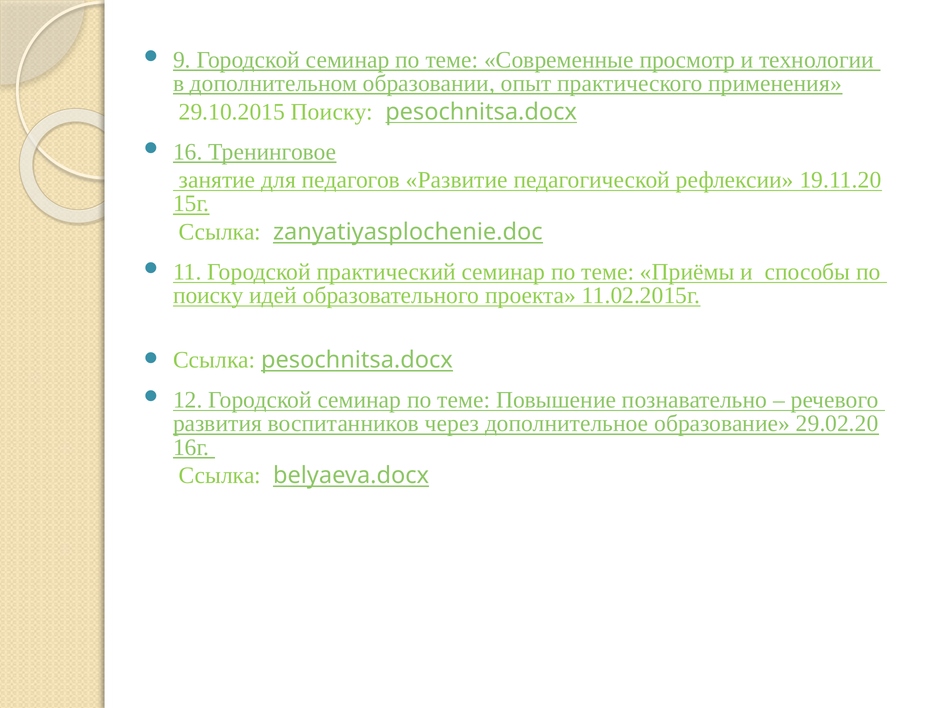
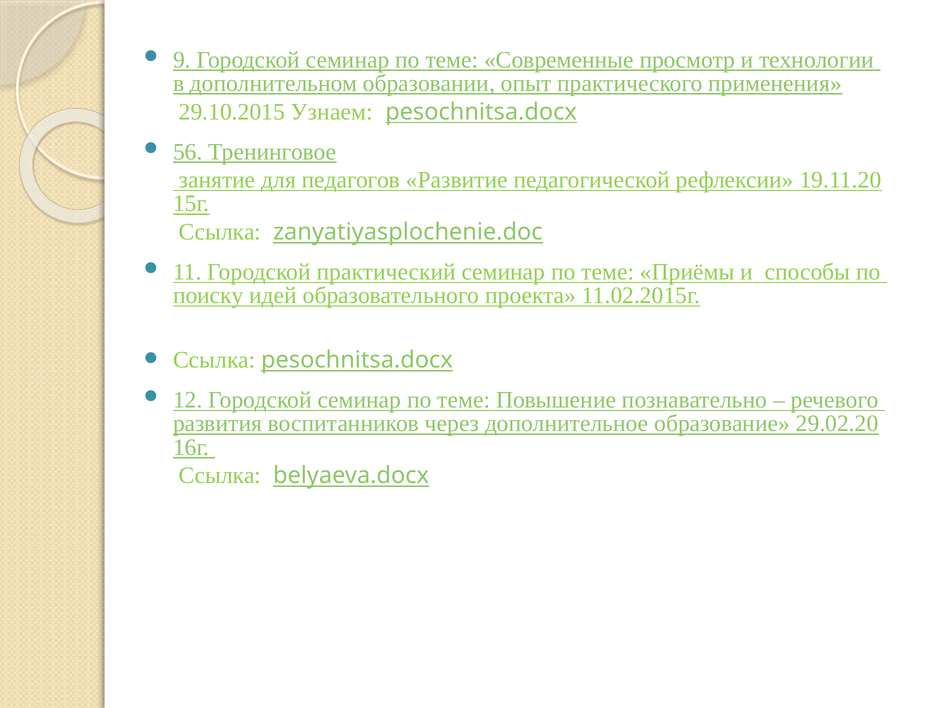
29.10.2015 Поиску: Поиску -> Узнаем
16: 16 -> 56
